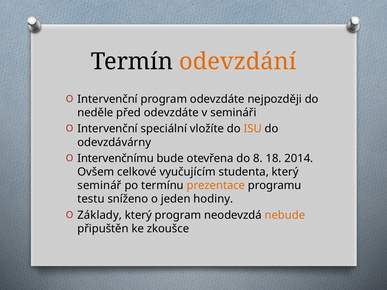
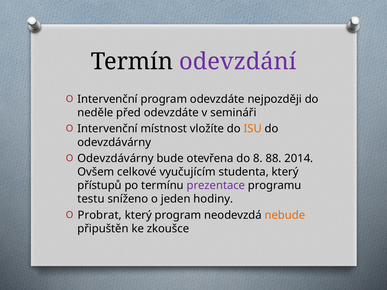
odevzdání colour: orange -> purple
speciální: speciální -> místnost
O Intervenčnímu: Intervenčnímu -> Odevzdávárny
18: 18 -> 88
seminář: seminář -> přístupů
prezentace colour: orange -> purple
Základy: Základy -> Probrat
